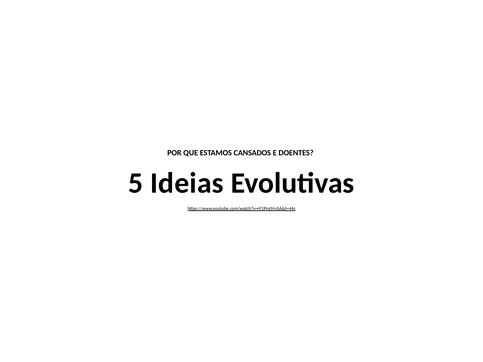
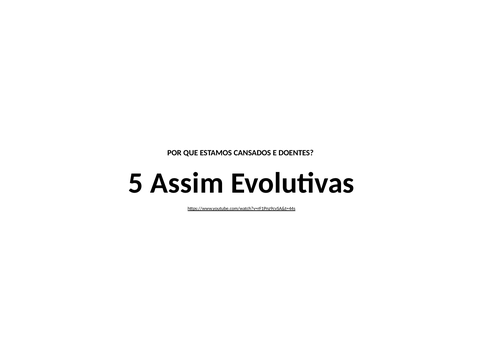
Ideias: Ideias -> Assim
